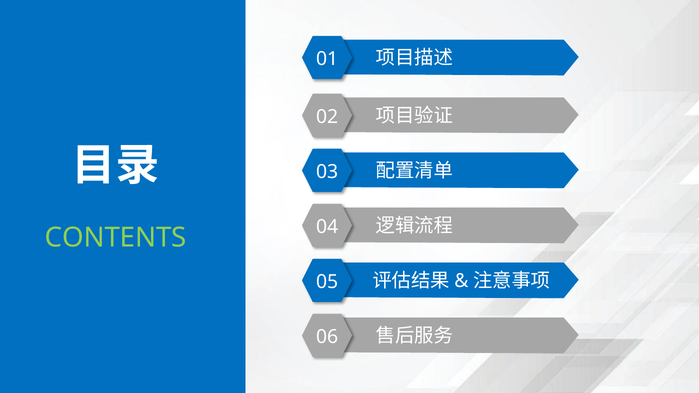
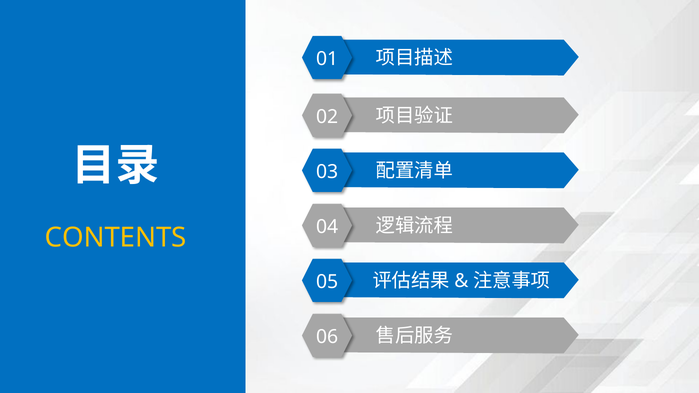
CONTENTS colour: light green -> yellow
